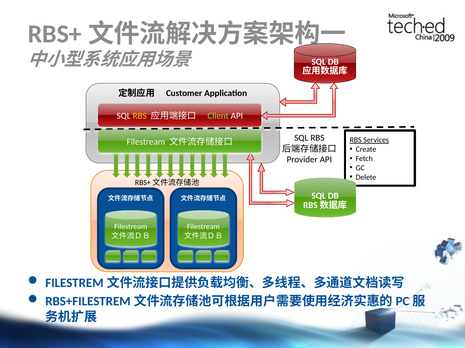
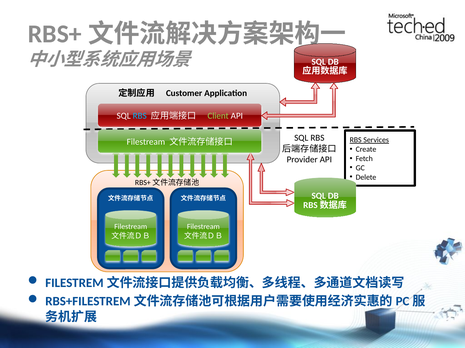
RBS at (140, 116) colour: yellow -> light blue
